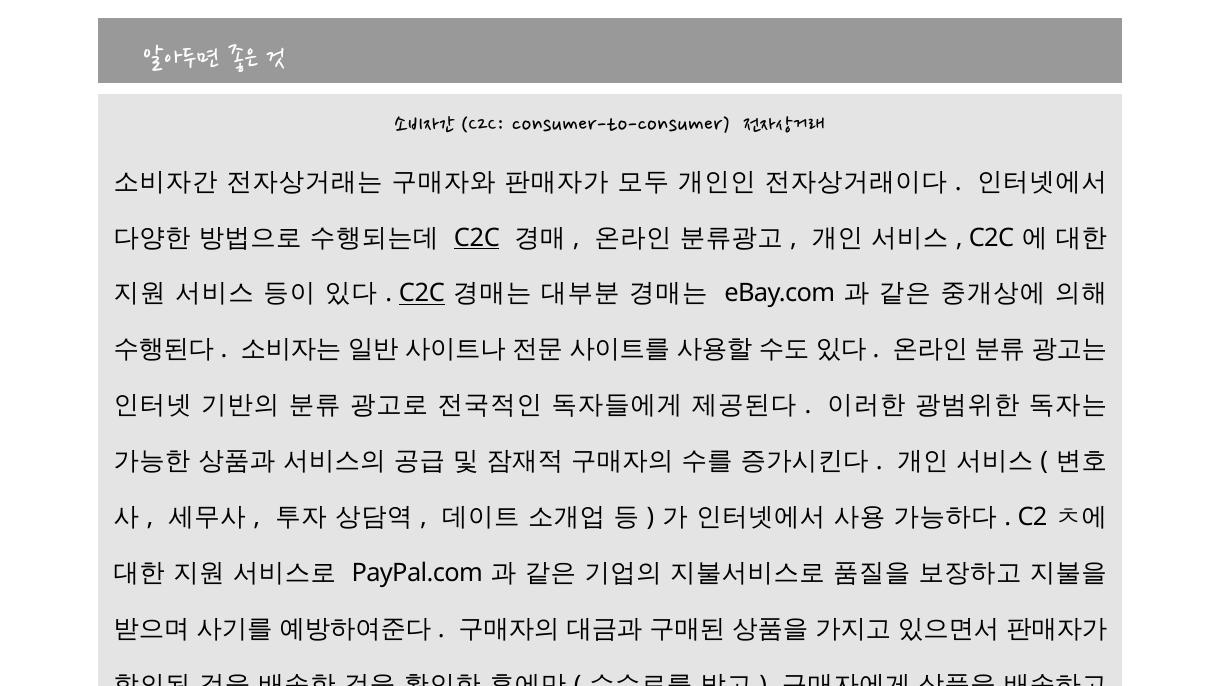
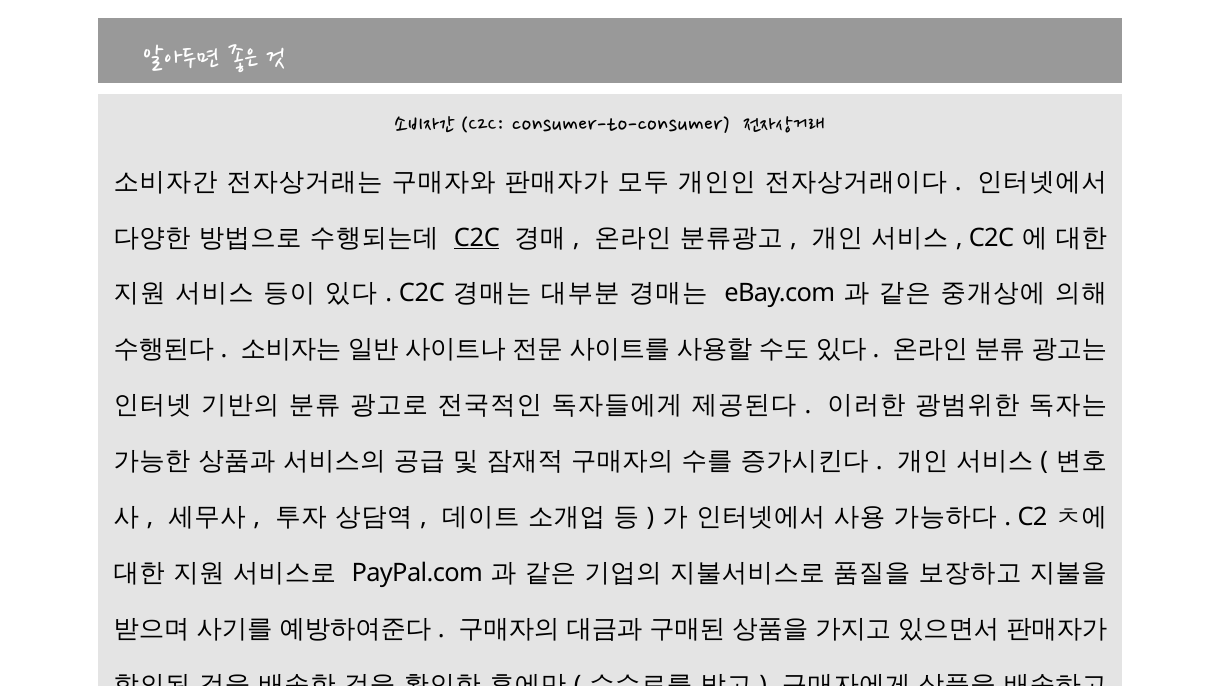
C2C at (422, 294) underline: present -> none
